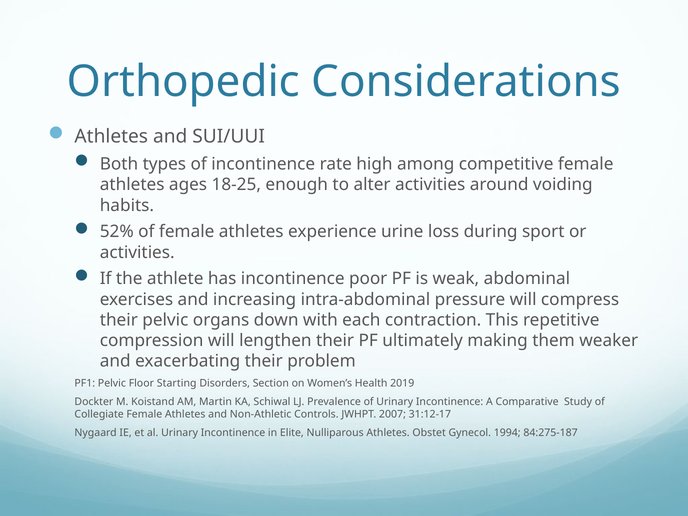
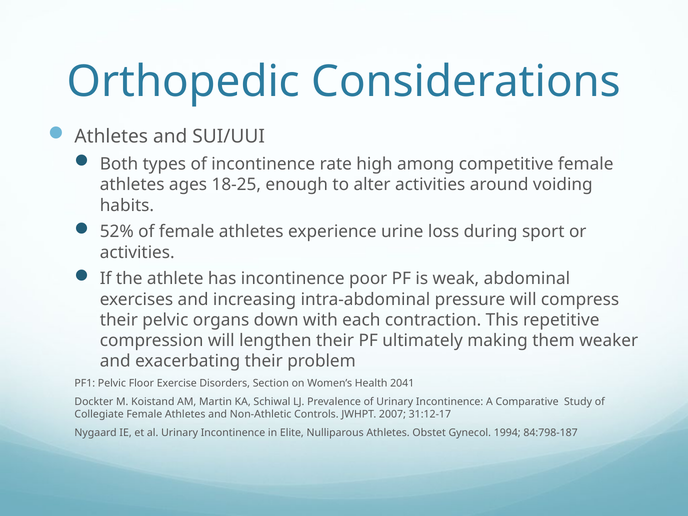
Starting: Starting -> Exercise
2019: 2019 -> 2041
84:275-187: 84:275-187 -> 84:798-187
